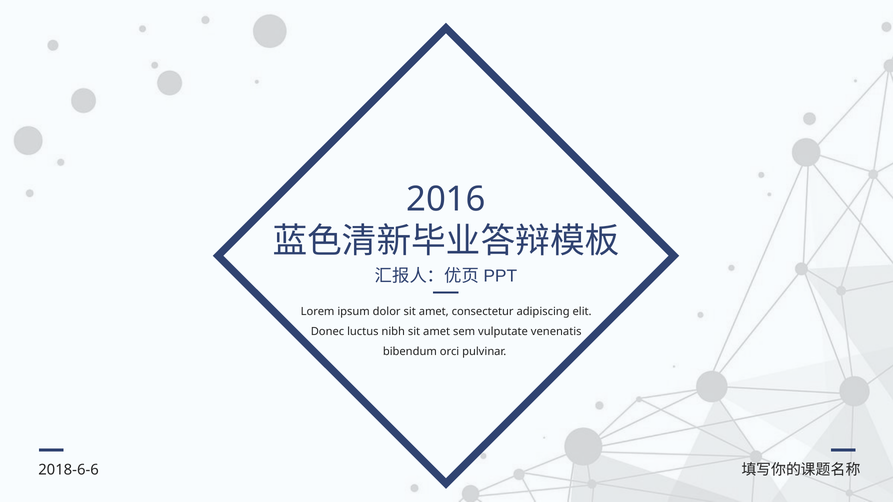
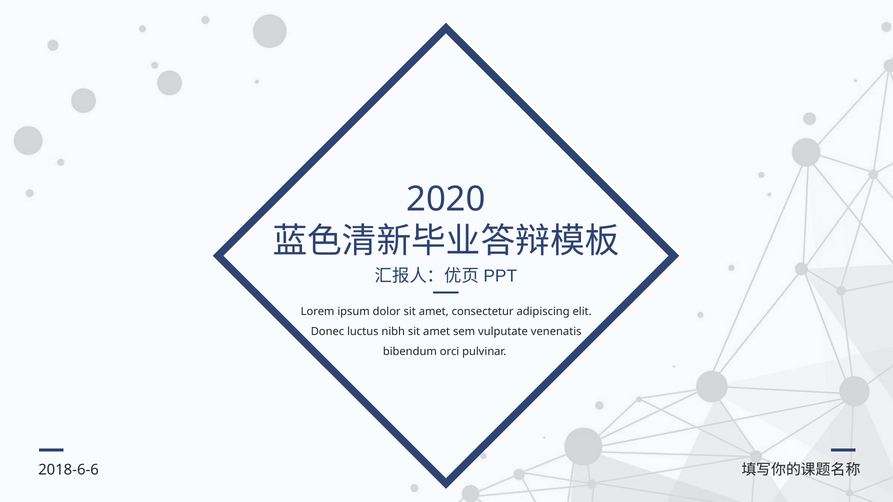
2016: 2016 -> 2020
